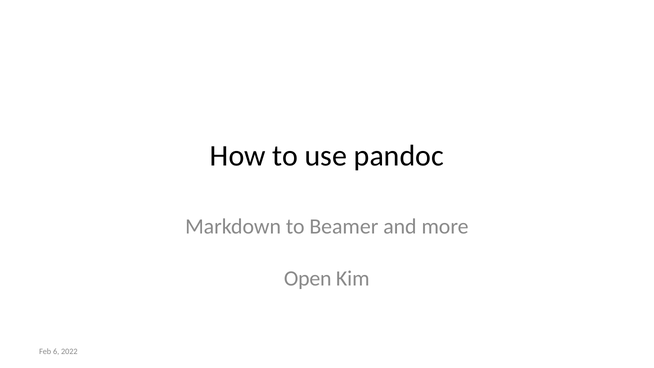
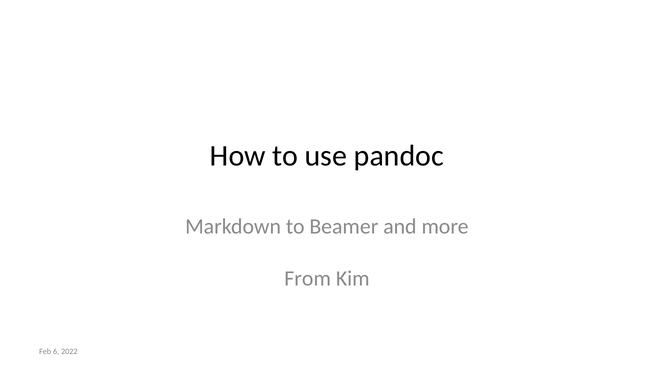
Open: Open -> From
